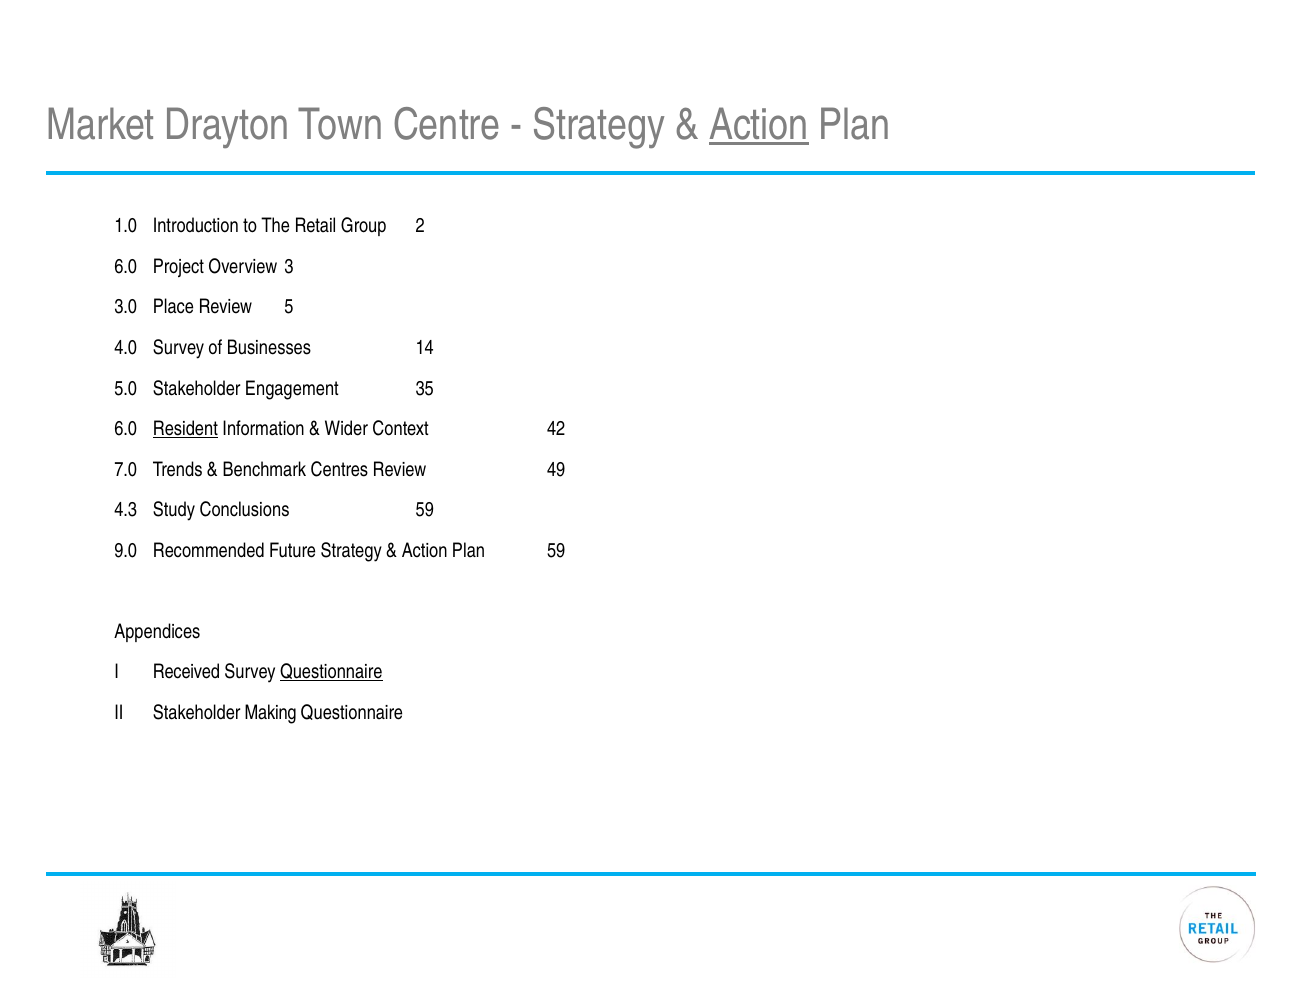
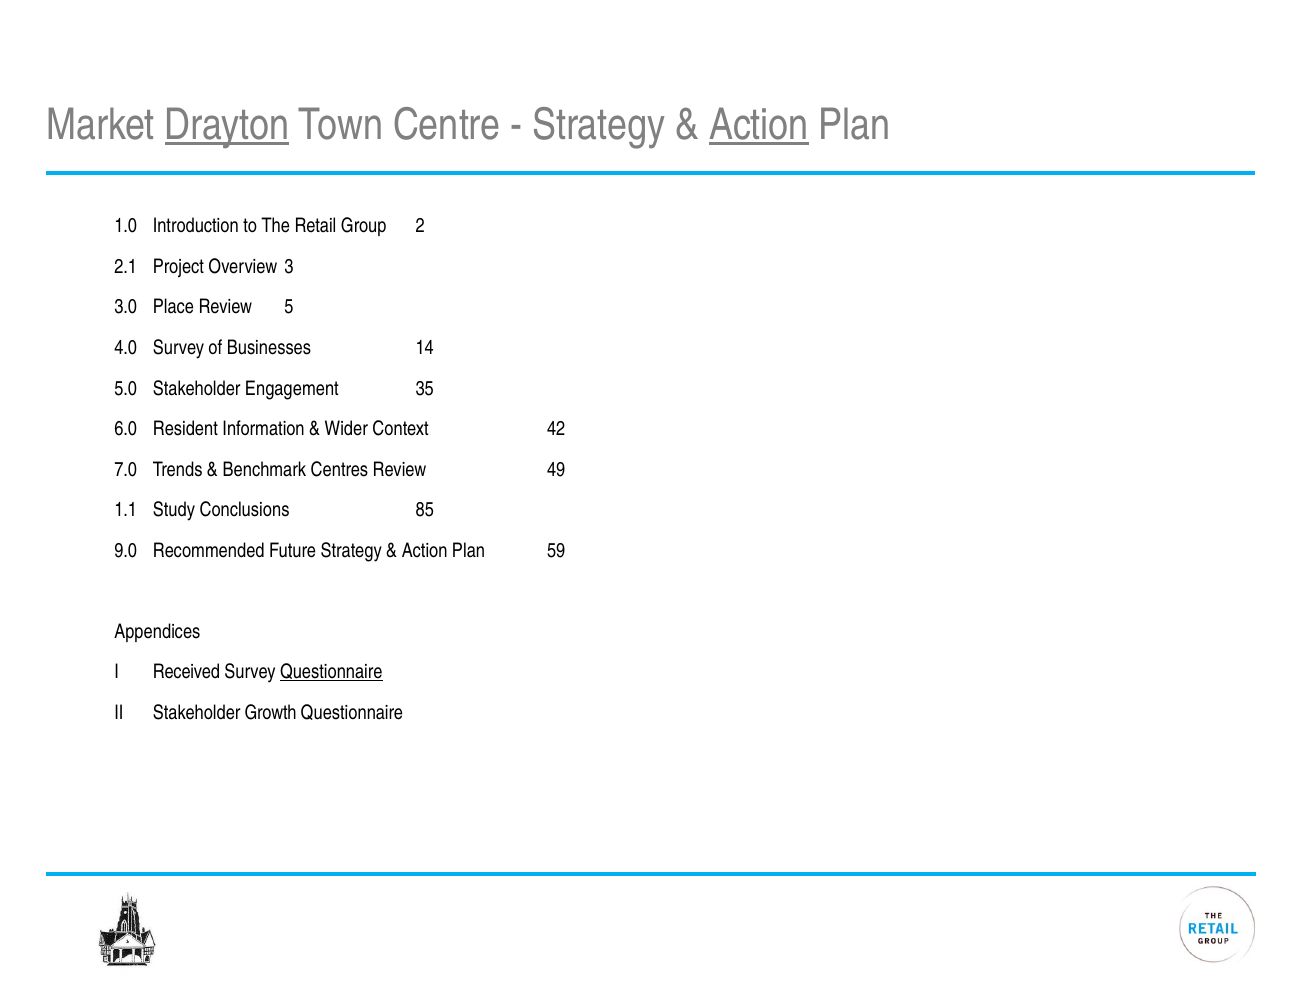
Drayton underline: none -> present
6.0 at (126, 267): 6.0 -> 2.1
Resident underline: present -> none
4.3: 4.3 -> 1.1
Conclusions 59: 59 -> 85
Making: Making -> Growth
